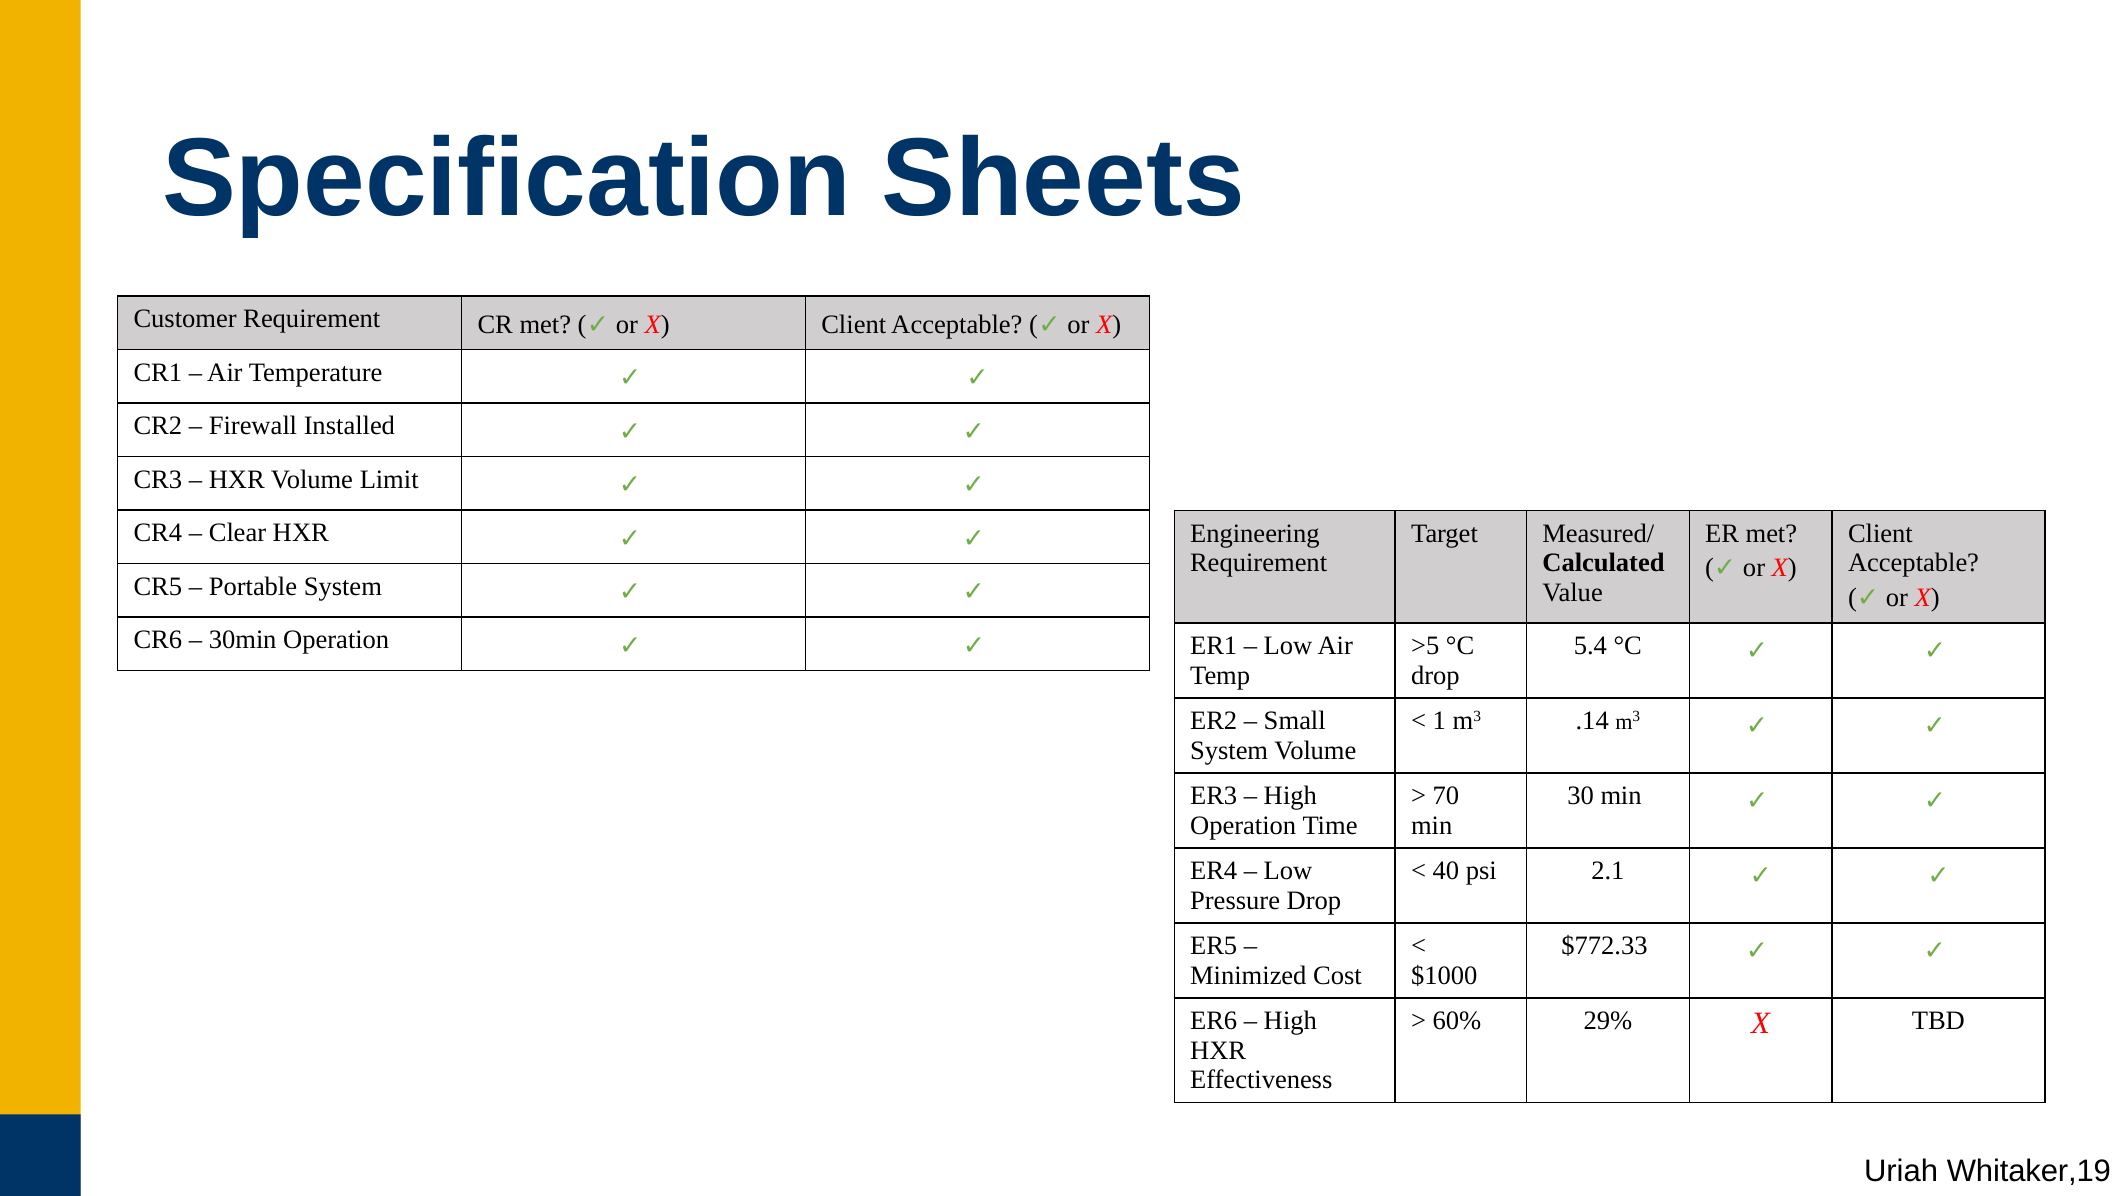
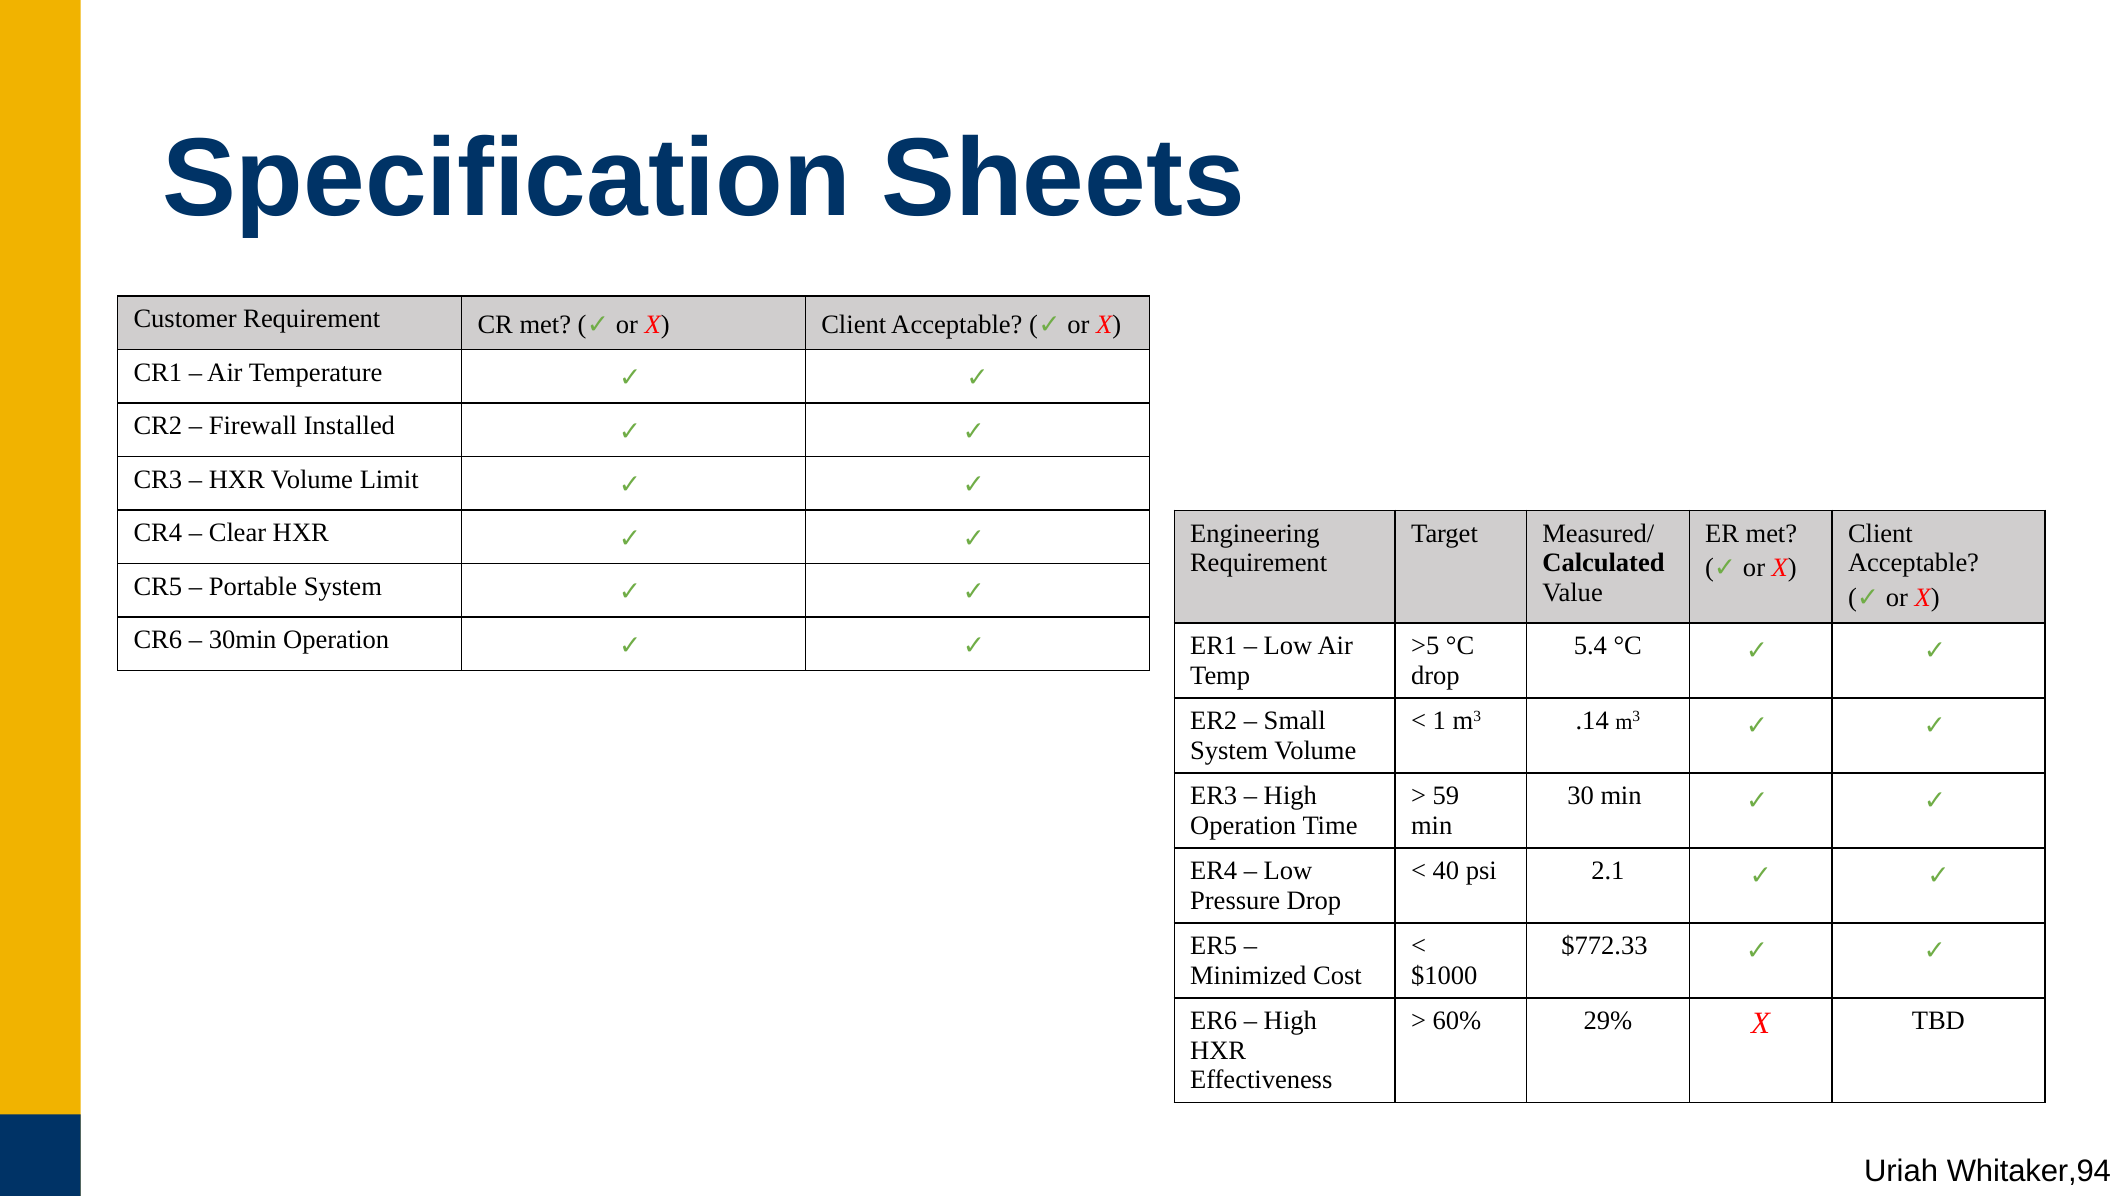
70: 70 -> 59
Whitaker,19: Whitaker,19 -> Whitaker,94
